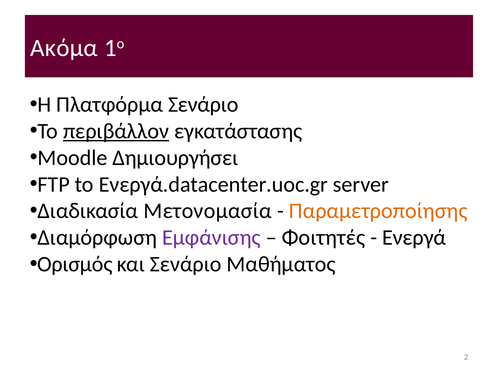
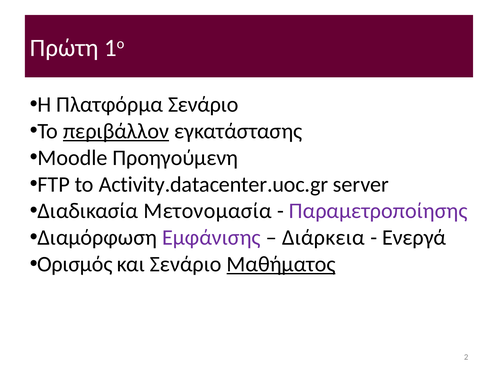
Ακόμα: Ακόμα -> Πρώτη
Δημιουργήσει: Δημιουργήσει -> Προηγούμενη
Ενεργά.datacenter.uoc.gr: Ενεργά.datacenter.uoc.gr -> Activity.datacenter.uoc.gr
Παραμετροποίησης colour: orange -> purple
Φοιτητές: Φοιτητές -> Διάρκεια
Μαθήματος underline: none -> present
